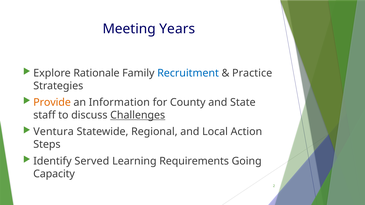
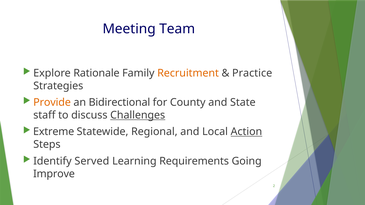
Years: Years -> Team
Recruitment colour: blue -> orange
Information: Information -> Bidirectional
Ventura: Ventura -> Extreme
Action underline: none -> present
Capacity: Capacity -> Improve
